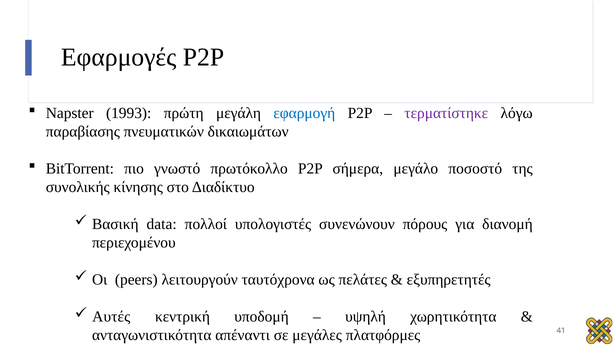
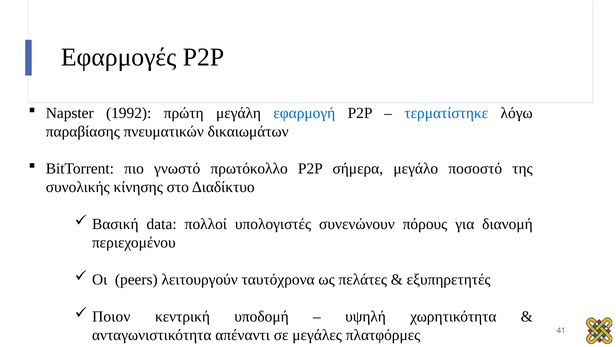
1993: 1993 -> 1992
τερματίστηκε colour: purple -> blue
Αυτές: Αυτές -> Ποιον
